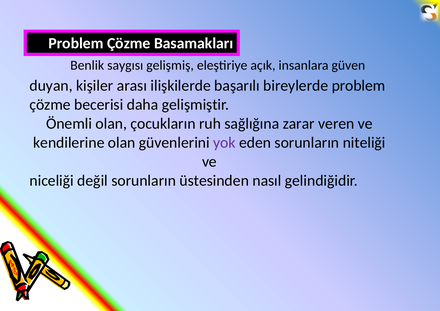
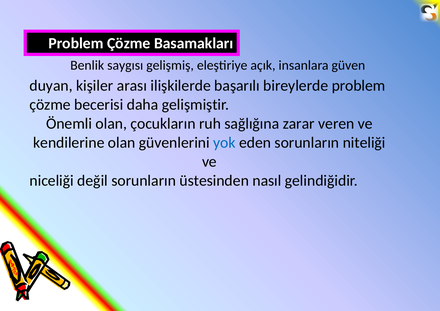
yok colour: purple -> blue
